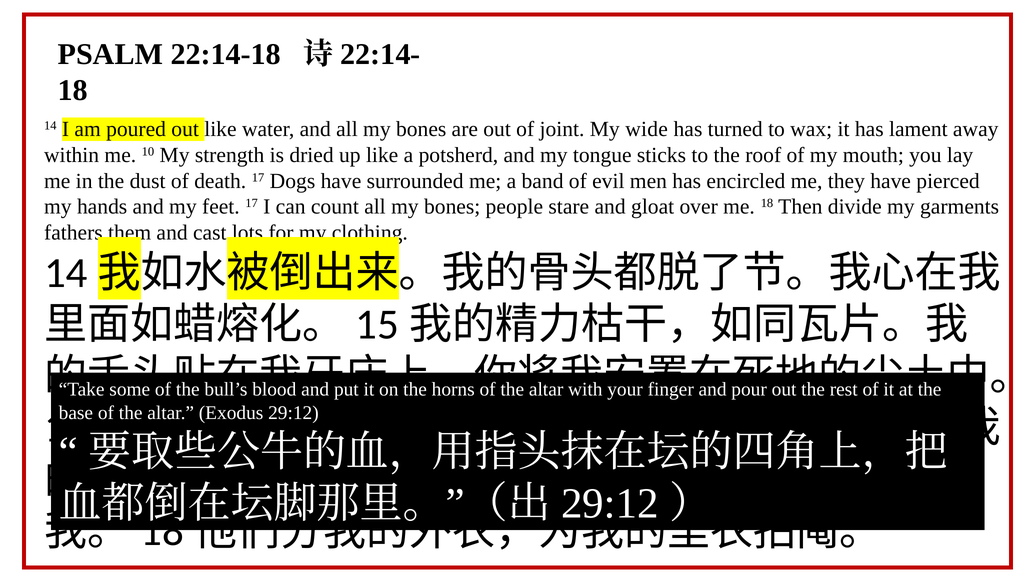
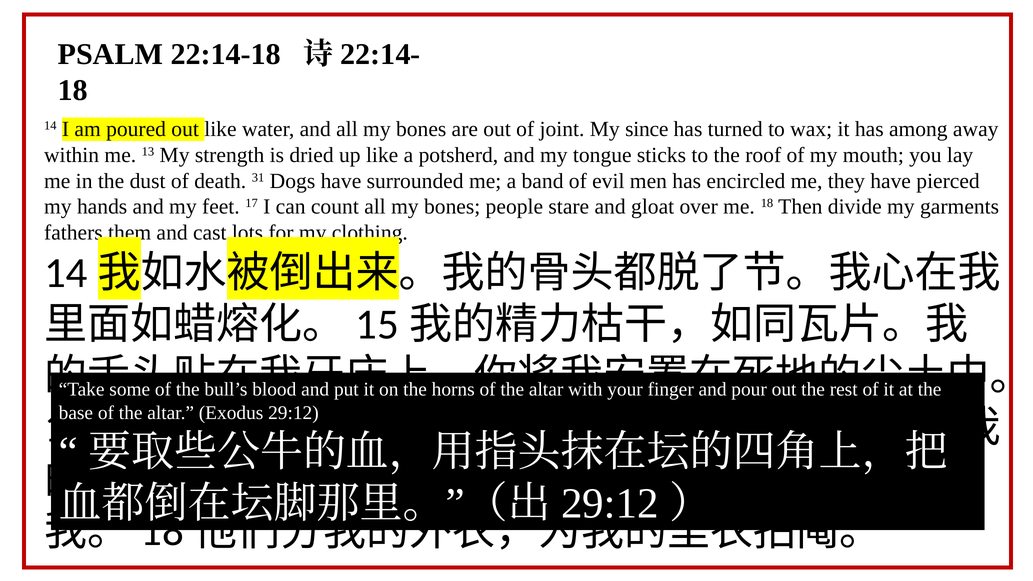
wide: wide -> since
lament: lament -> among
10: 10 -> 13
death 17: 17 -> 31
